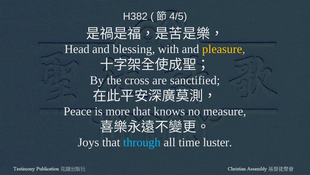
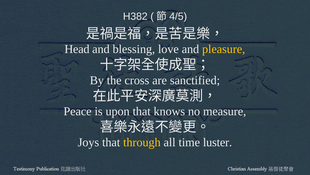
with: with -> love
more: more -> upon
through colour: light blue -> yellow
